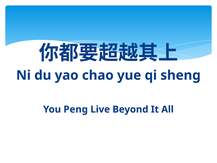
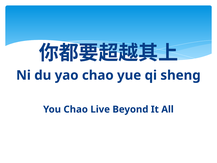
You Peng: Peng -> Chao
